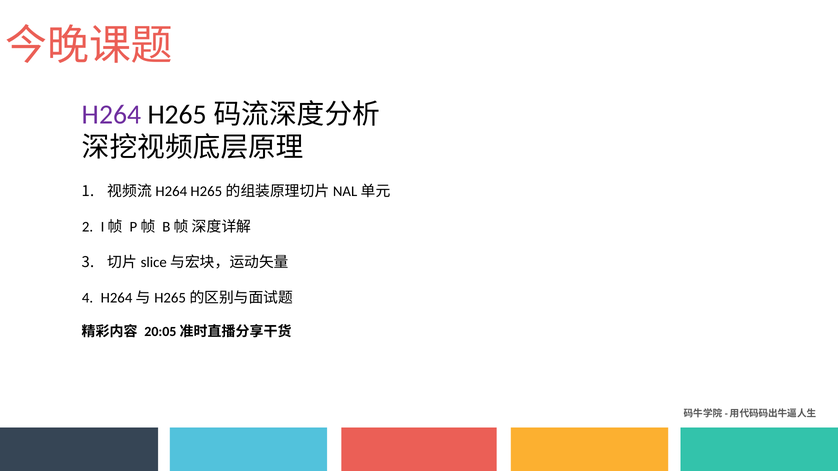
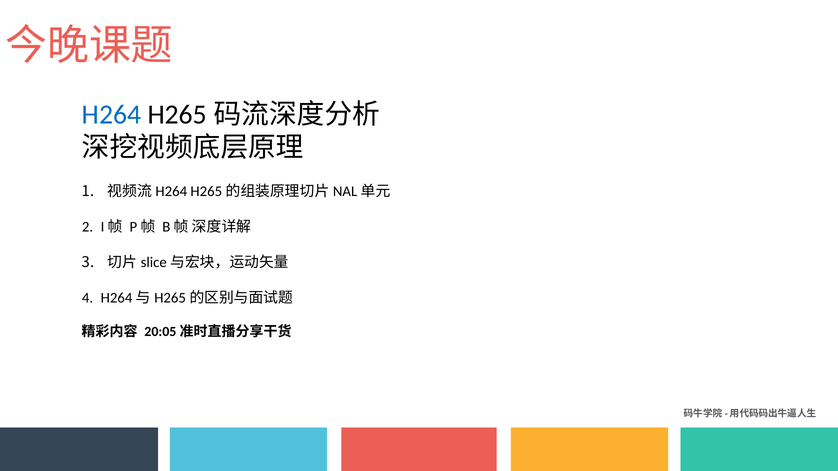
H264 colour: purple -> blue
